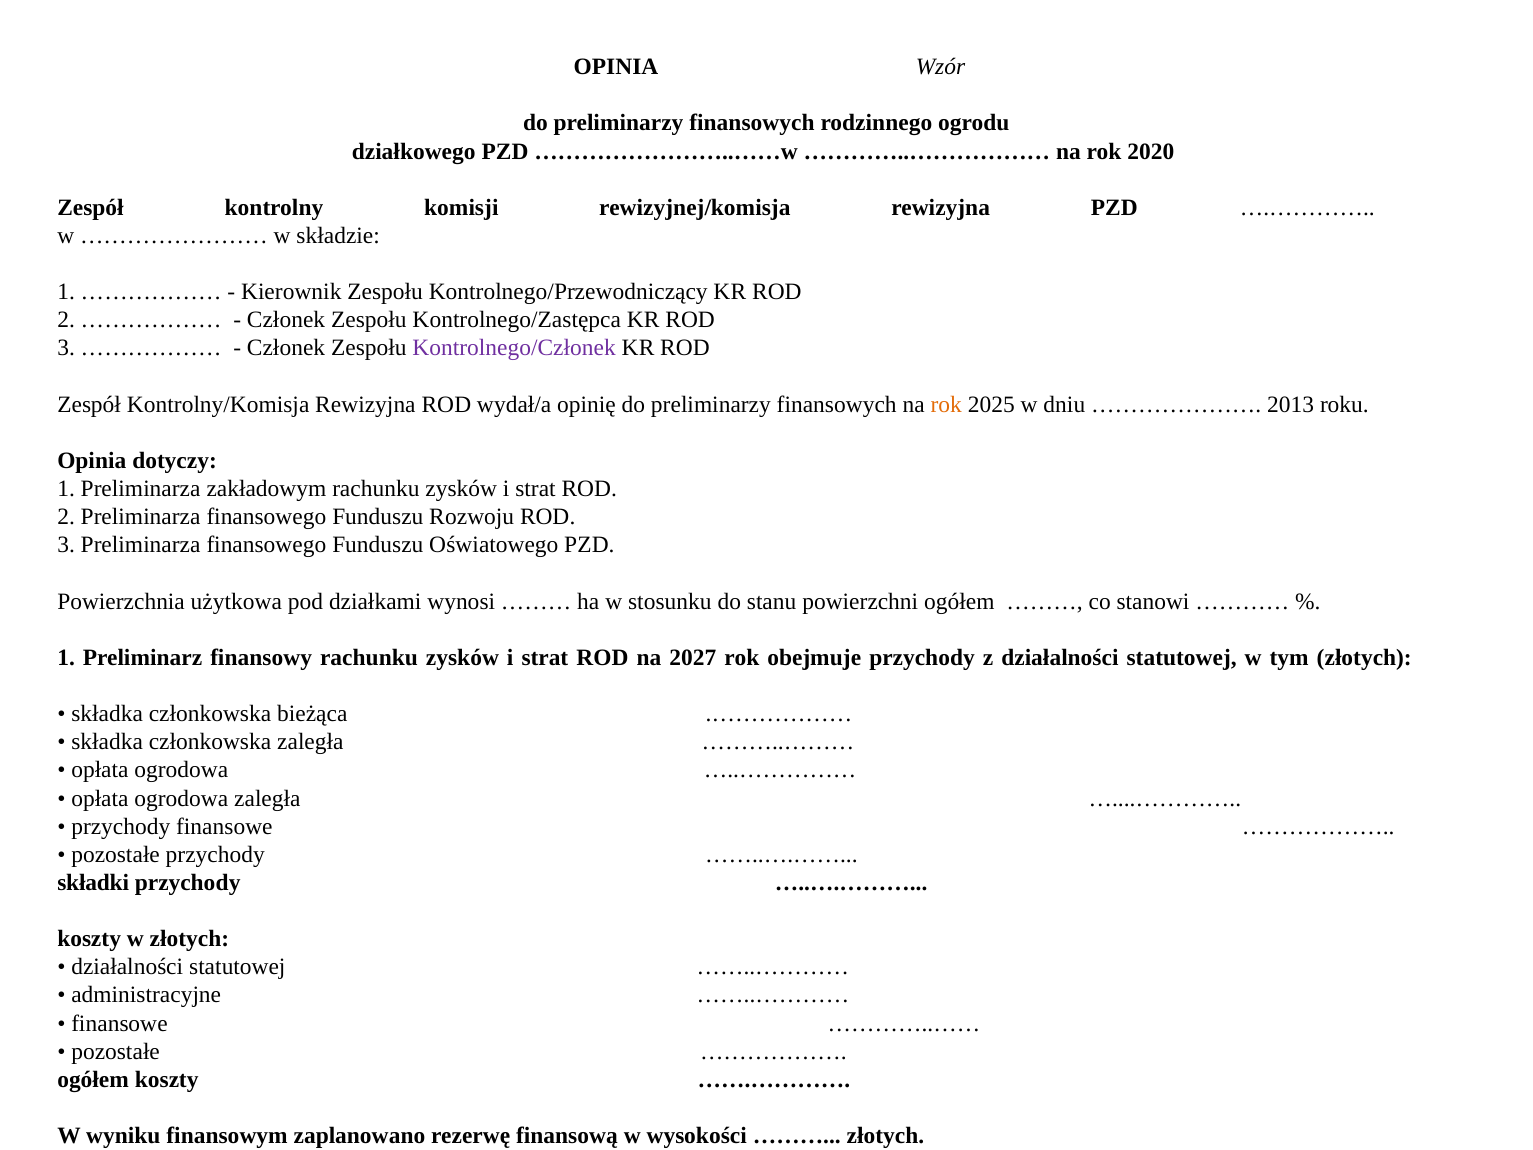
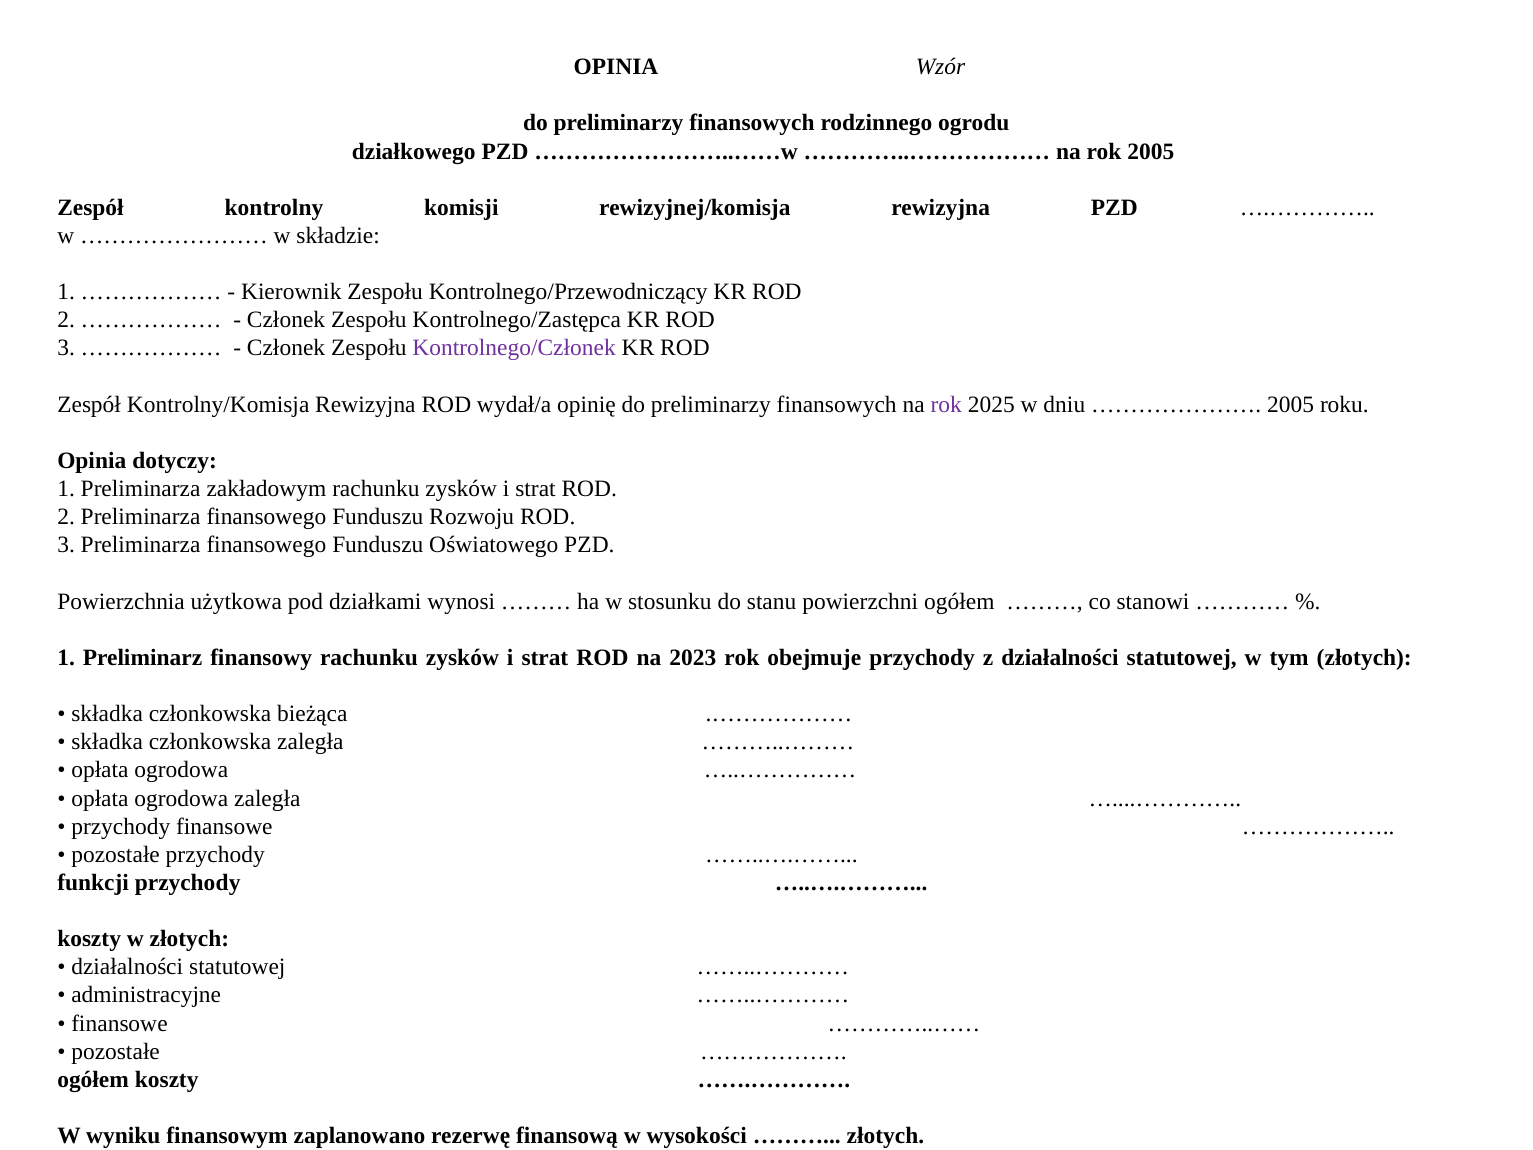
rok 2020: 2020 -> 2005
rok at (946, 404) colour: orange -> purple
2013 at (1291, 404): 2013 -> 2005
2027: 2027 -> 2023
składki: składki -> funkcji
